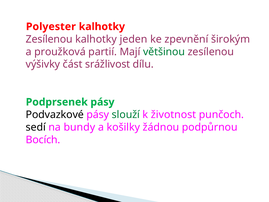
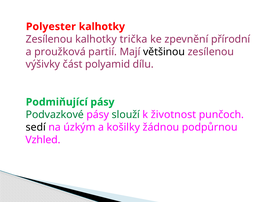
jeden: jeden -> trička
širokým: širokým -> přírodní
většinou colour: green -> black
srážlivost: srážlivost -> polyamid
Podprsenek: Podprsenek -> Podmiňující
Podvazkové colour: black -> green
bundy: bundy -> úzkým
Bocích: Bocích -> Vzhled
